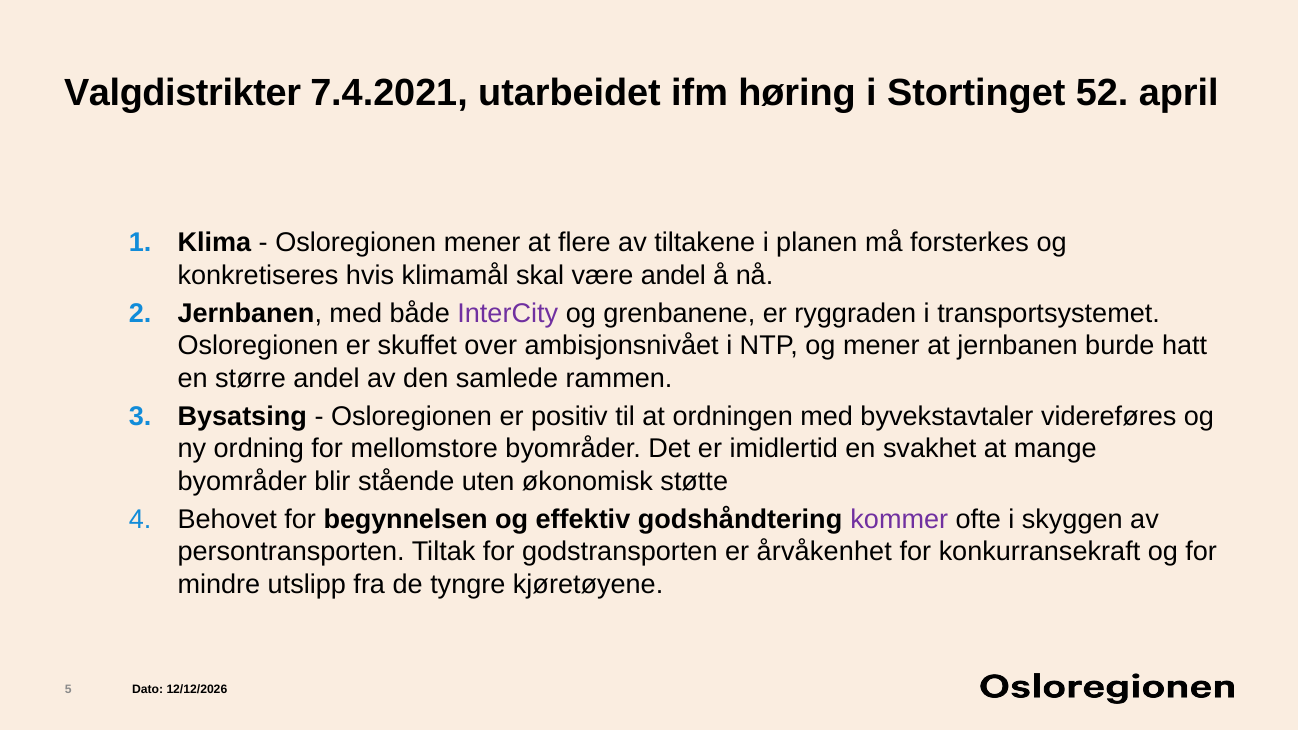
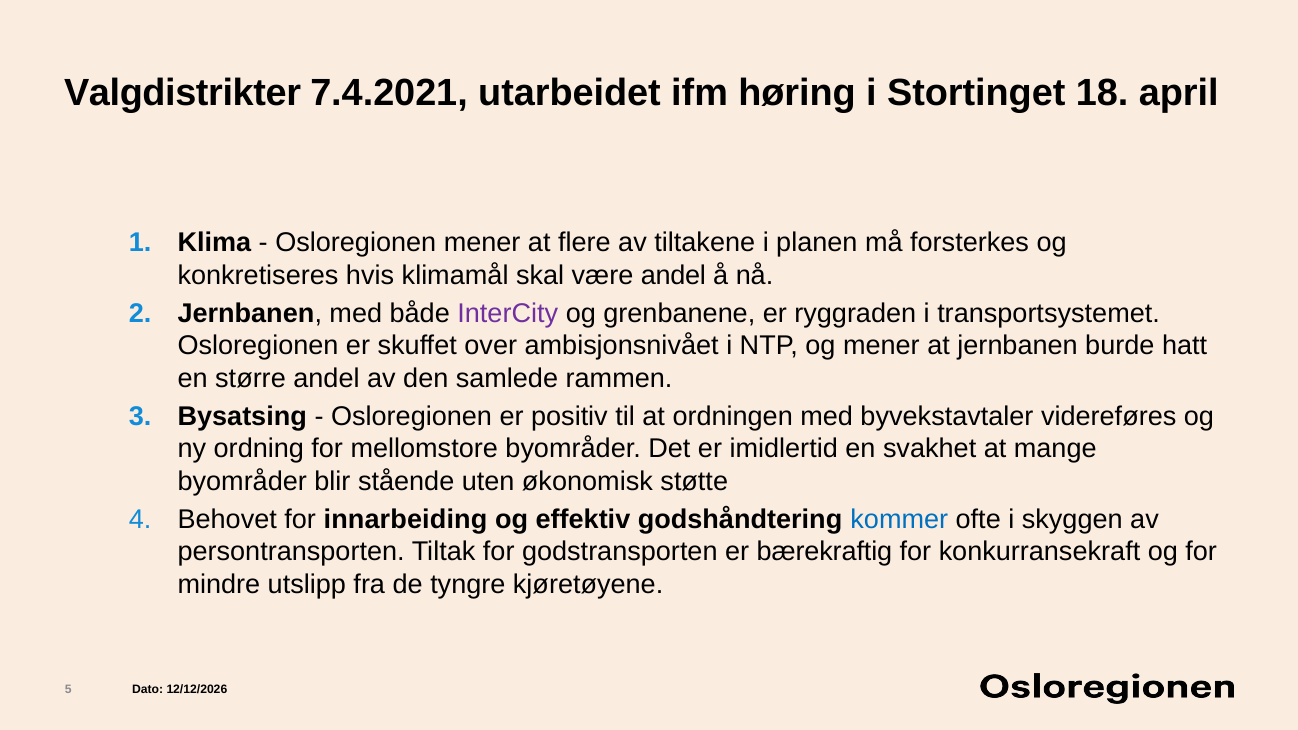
52: 52 -> 18
begynnelsen: begynnelsen -> innarbeiding
kommer colour: purple -> blue
årvåkenhet: årvåkenhet -> bærekraftig
